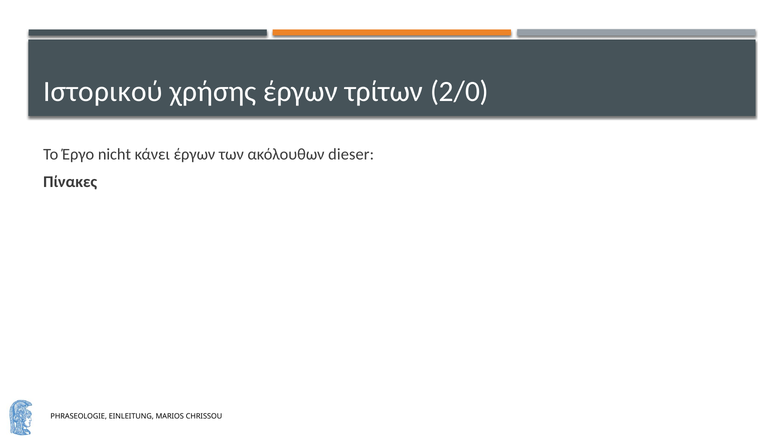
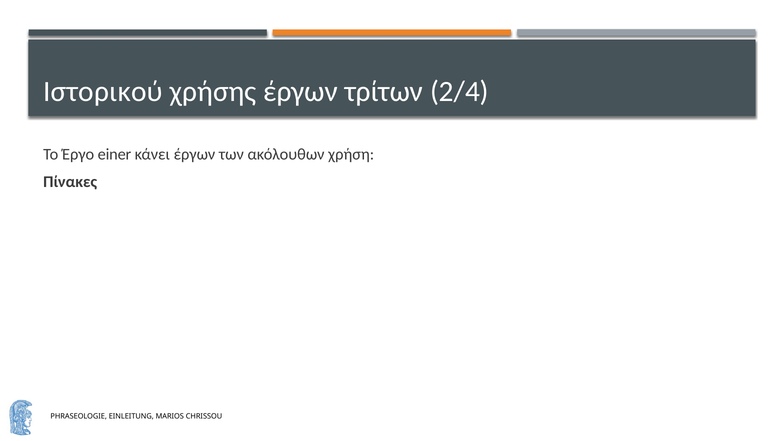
2/0: 2/0 -> 2/4
nicht: nicht -> einer
dieser: dieser -> χρήση
